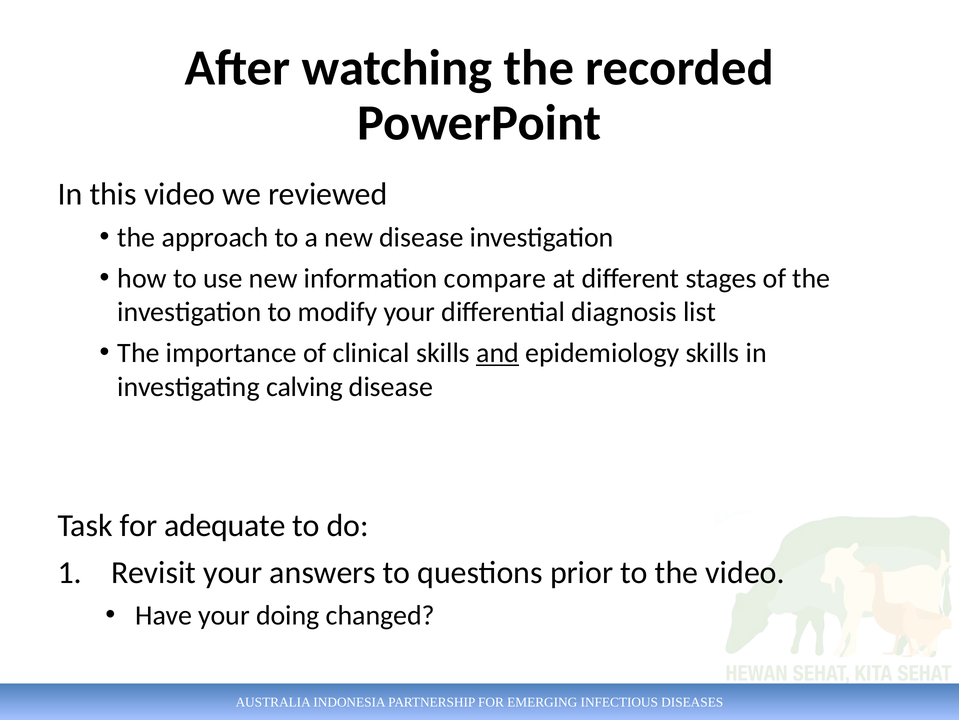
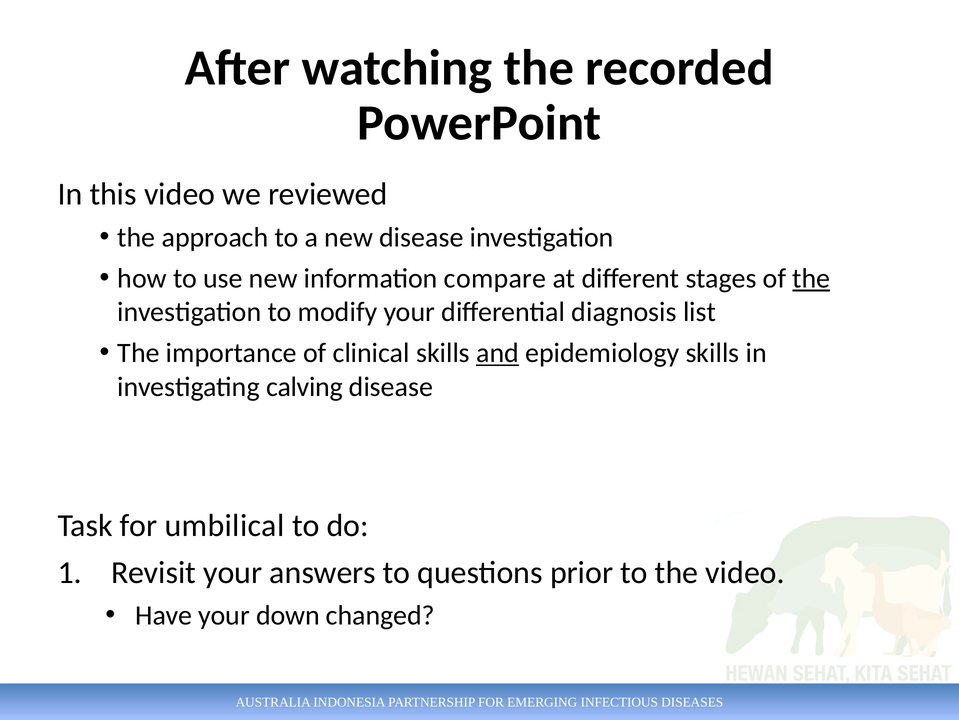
the at (811, 278) underline: none -> present
adequate: adequate -> umbilical
doing: doing -> down
